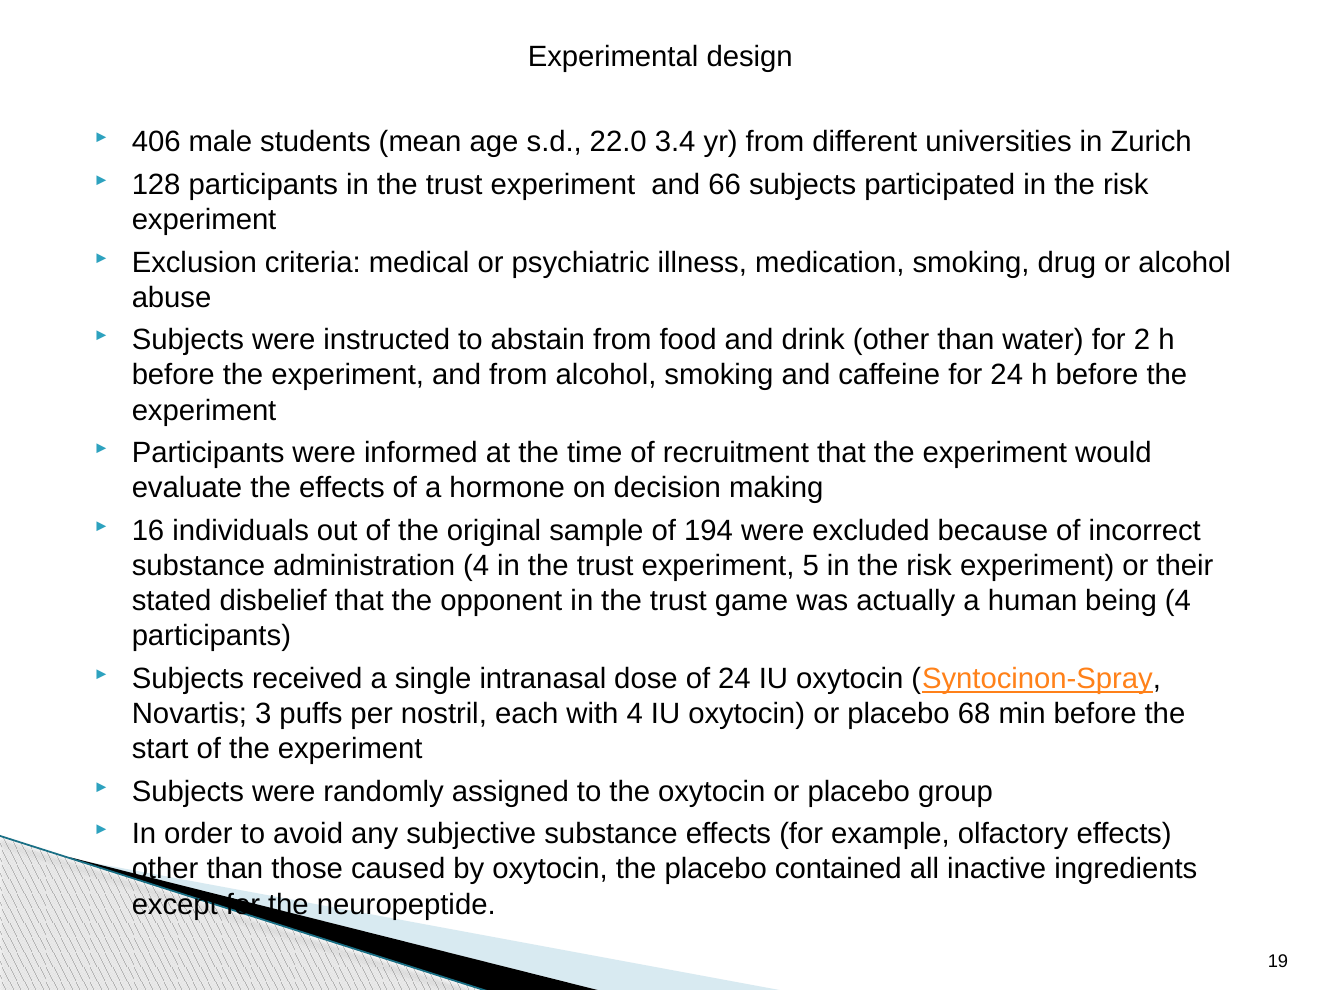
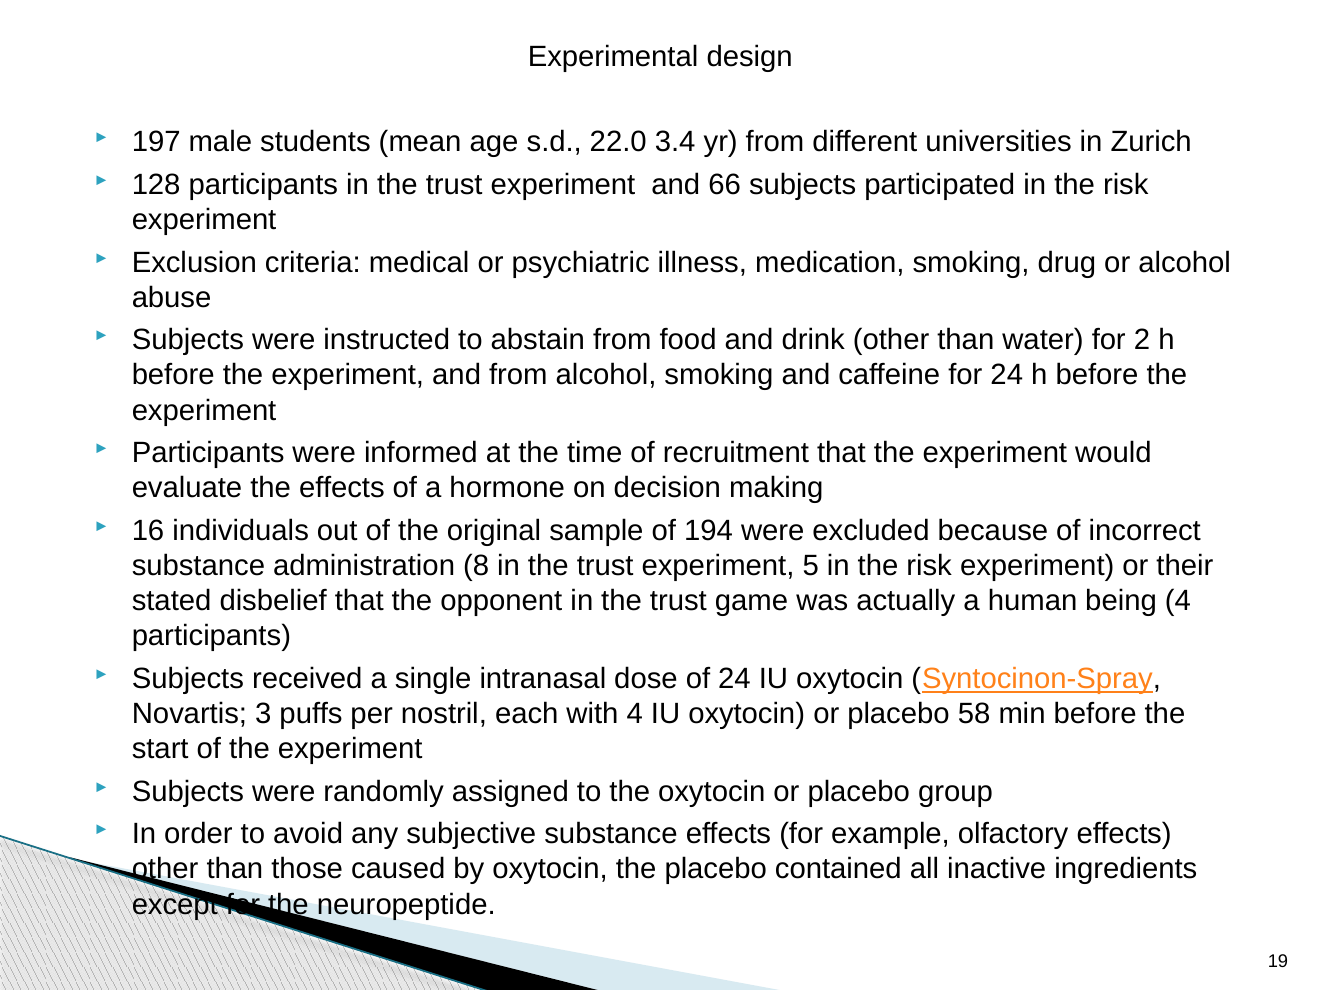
406: 406 -> 197
administration 4: 4 -> 8
68: 68 -> 58
